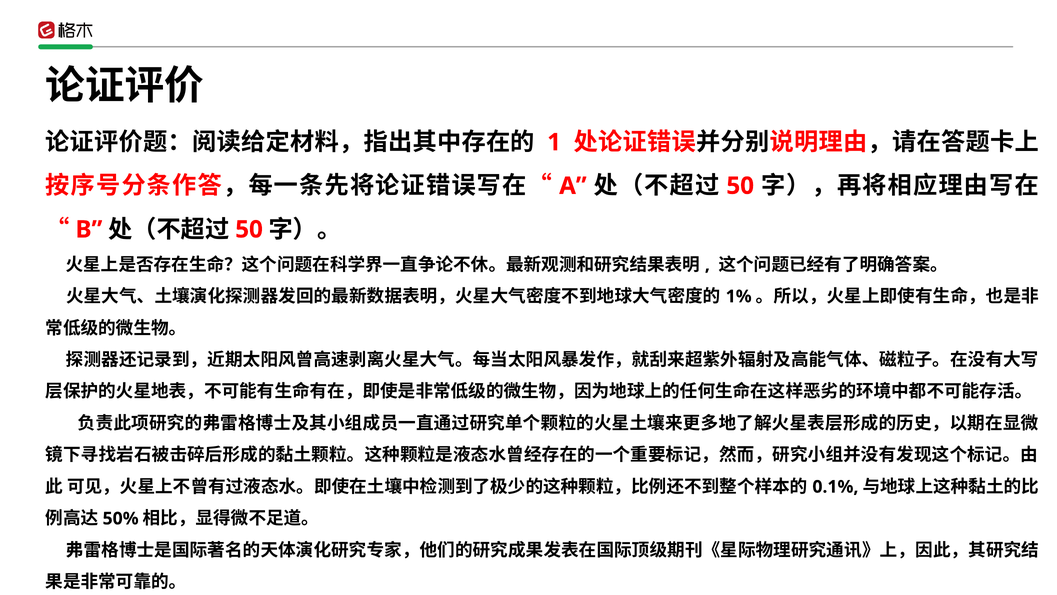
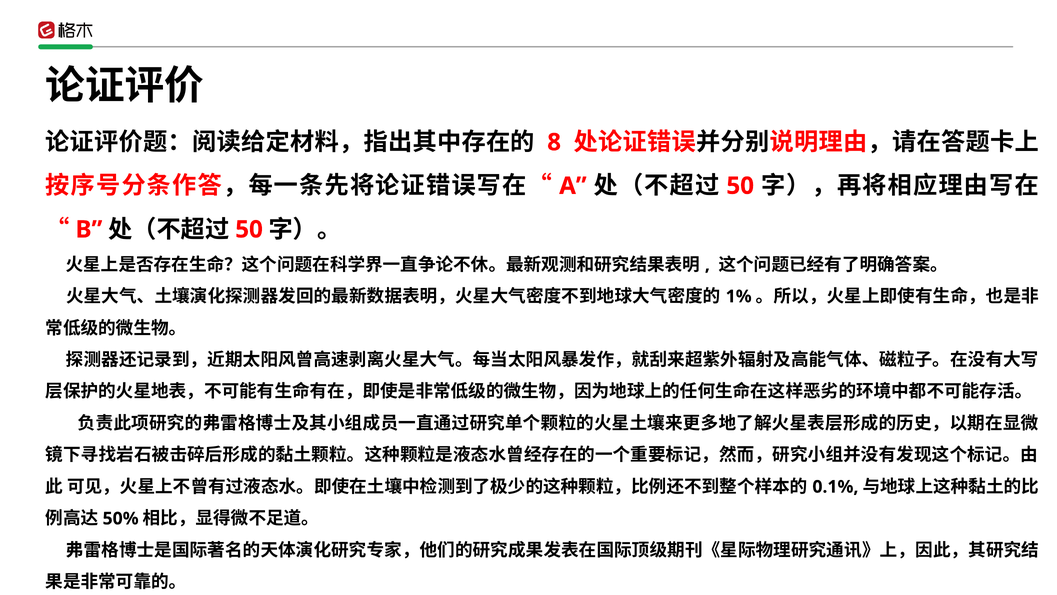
1: 1 -> 8
